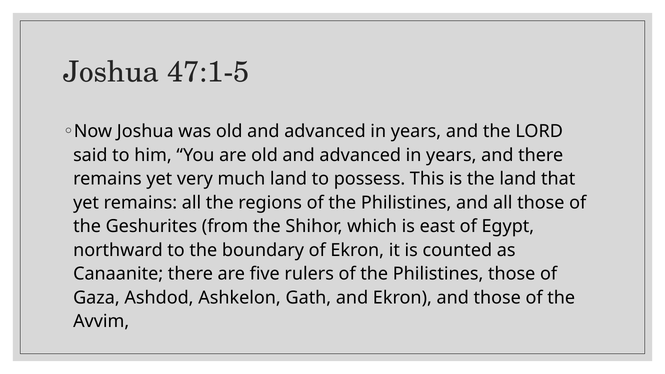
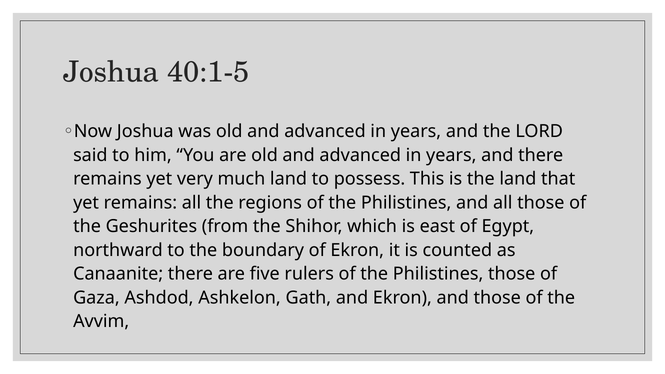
47:1-5: 47:1-5 -> 40:1-5
